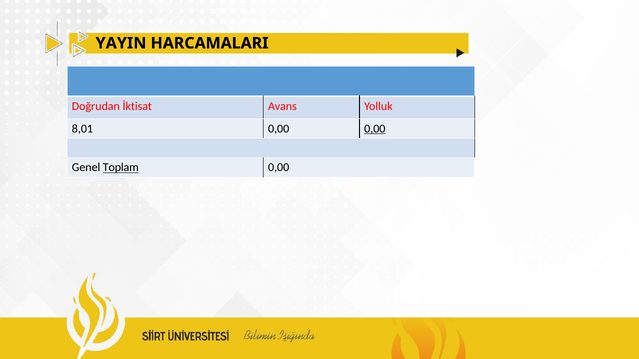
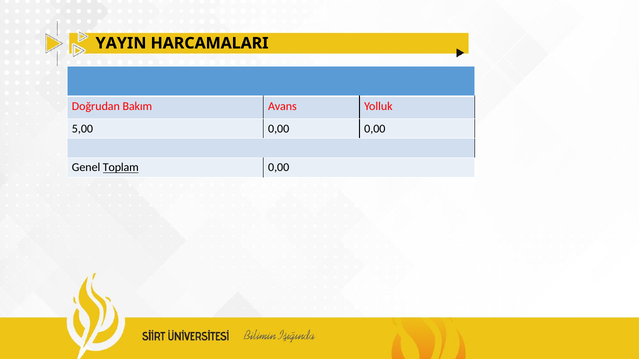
İktisat: İktisat -> Bakım
8,01: 8,01 -> 5,00
0,00 at (375, 129) underline: present -> none
